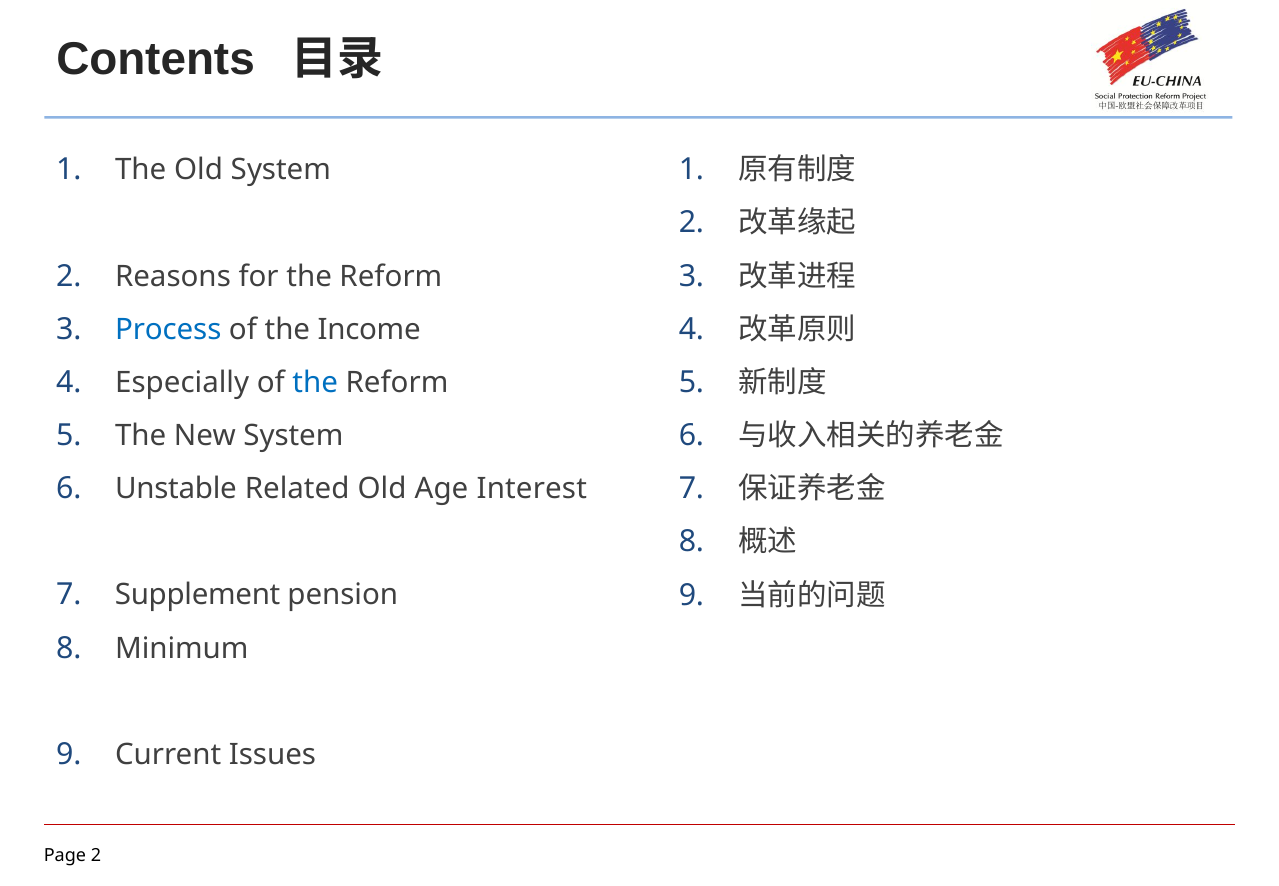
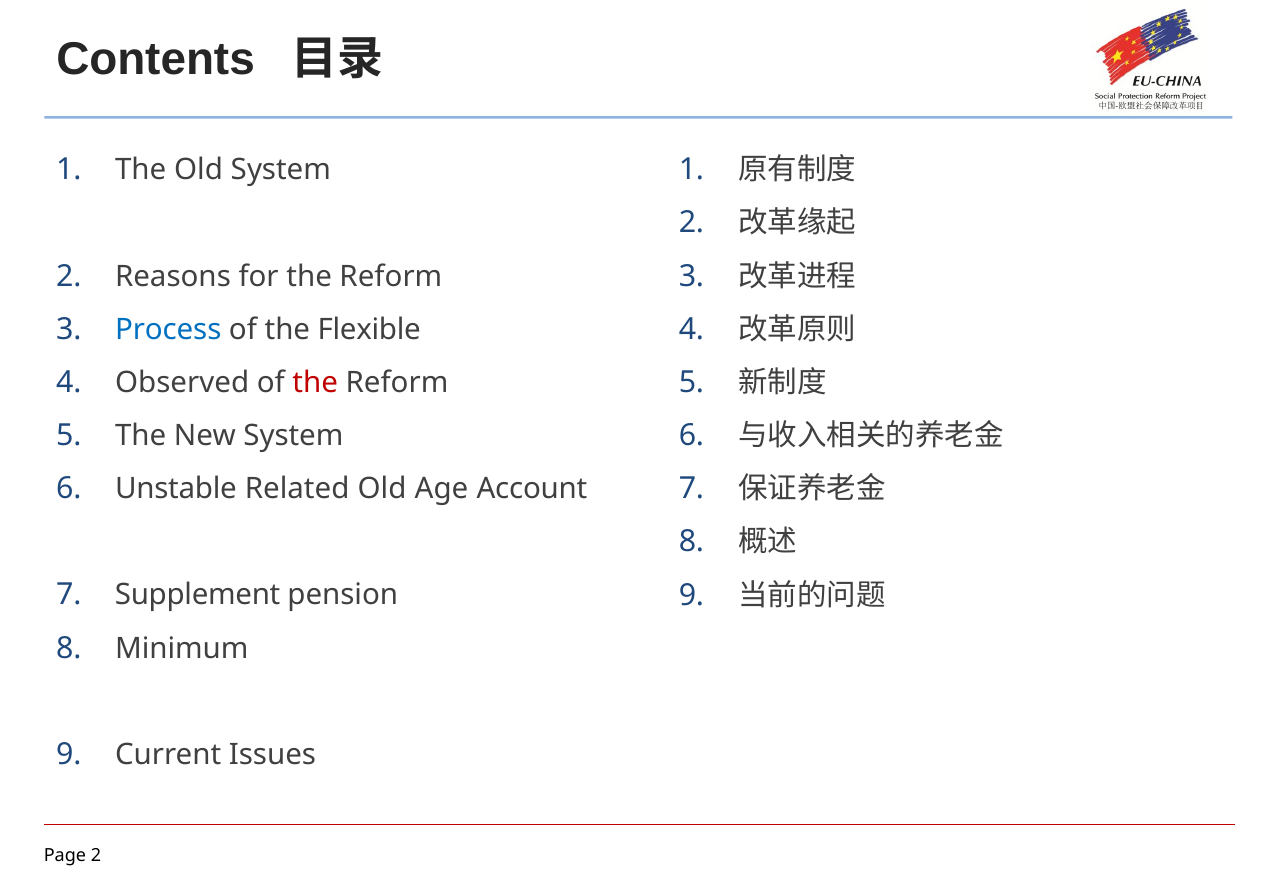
Income: Income -> Flexible
Especially: Especially -> Observed
the at (315, 382) colour: blue -> red
Interest: Interest -> Account
